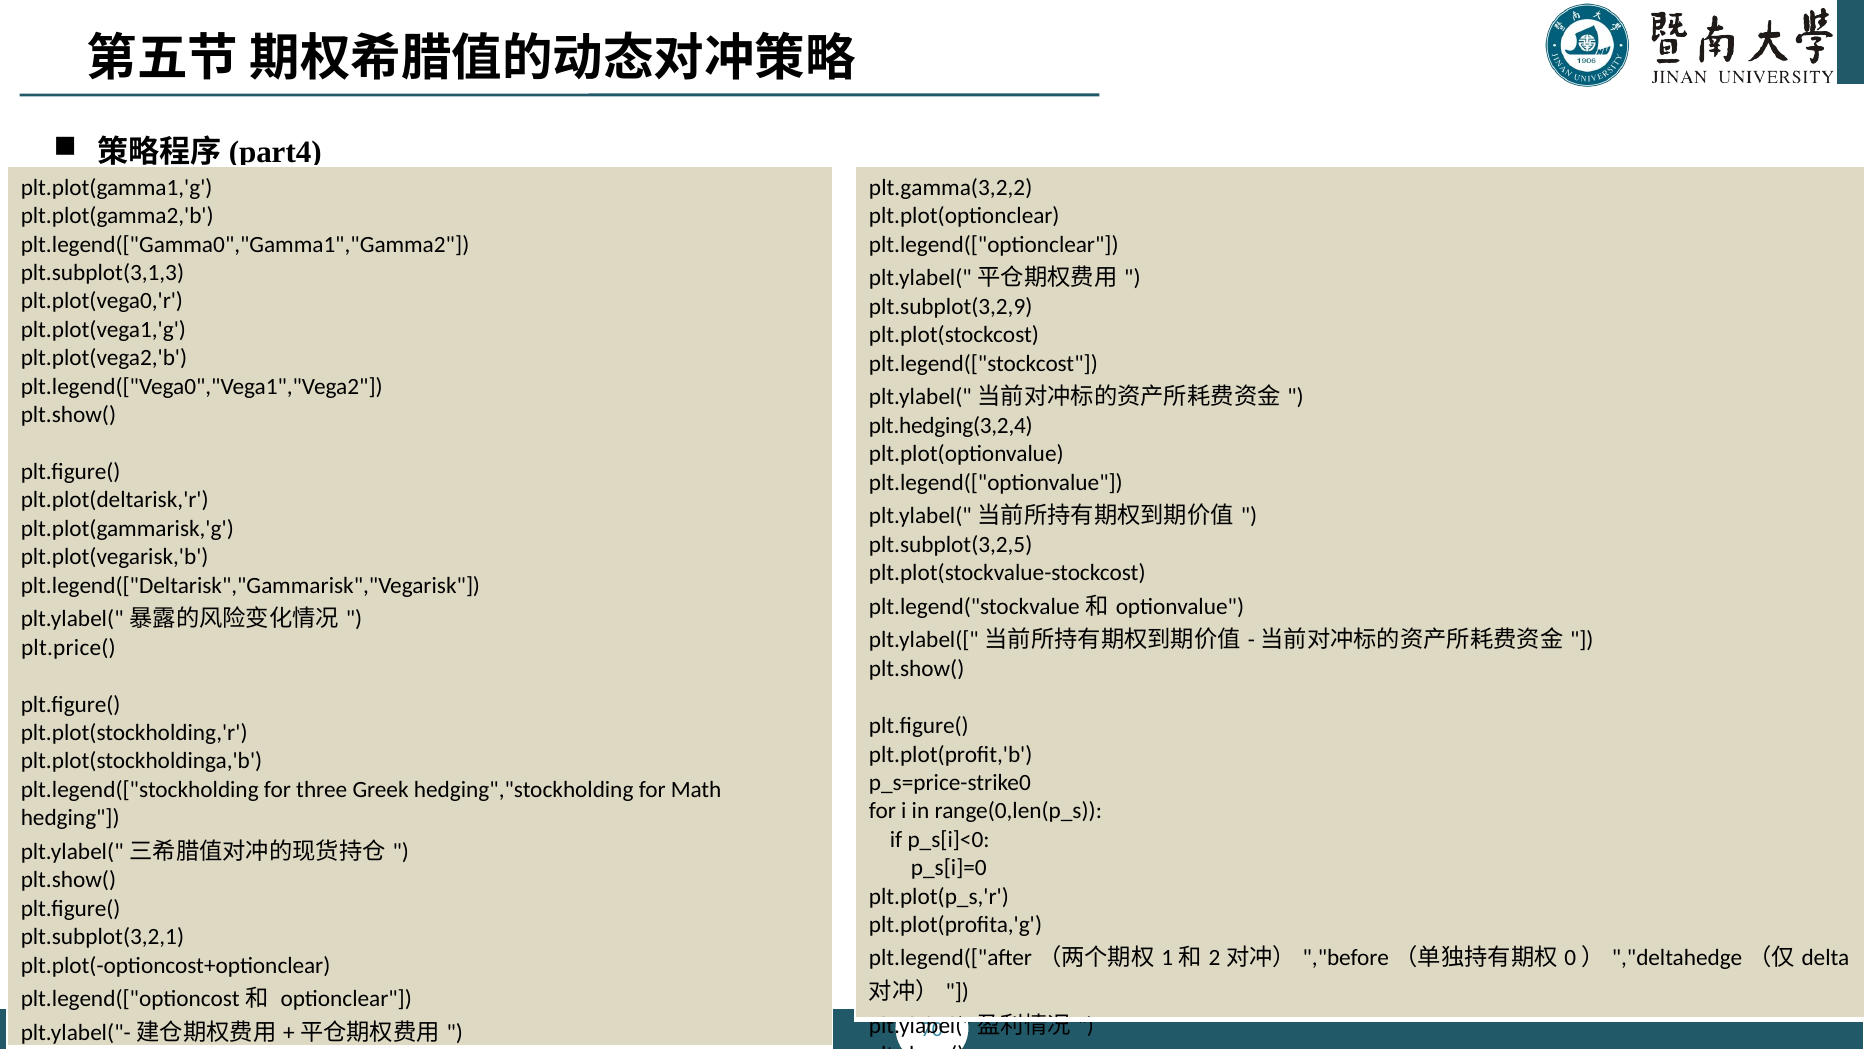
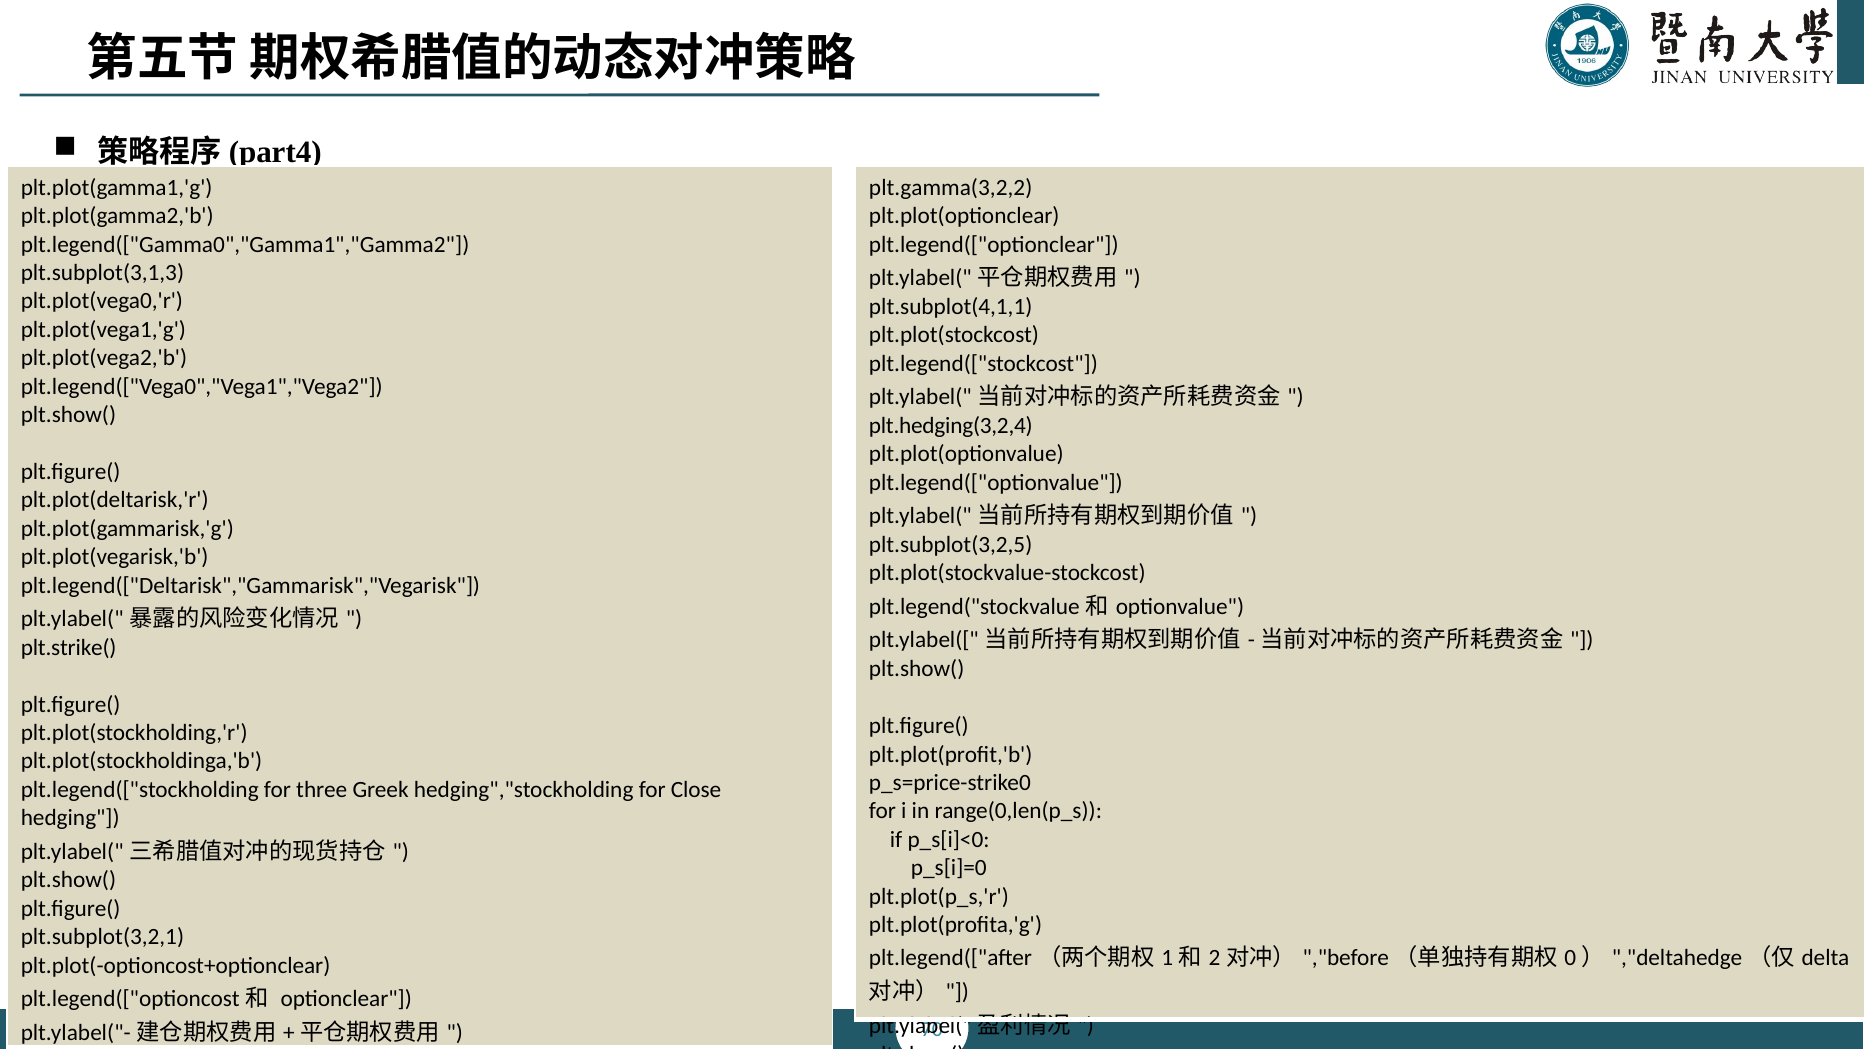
plt.subplot(3,2,9: plt.subplot(3,2,9 -> plt.subplot(4,1,1
plt.price(: plt.price( -> plt.strike(
Math: Math -> Close
